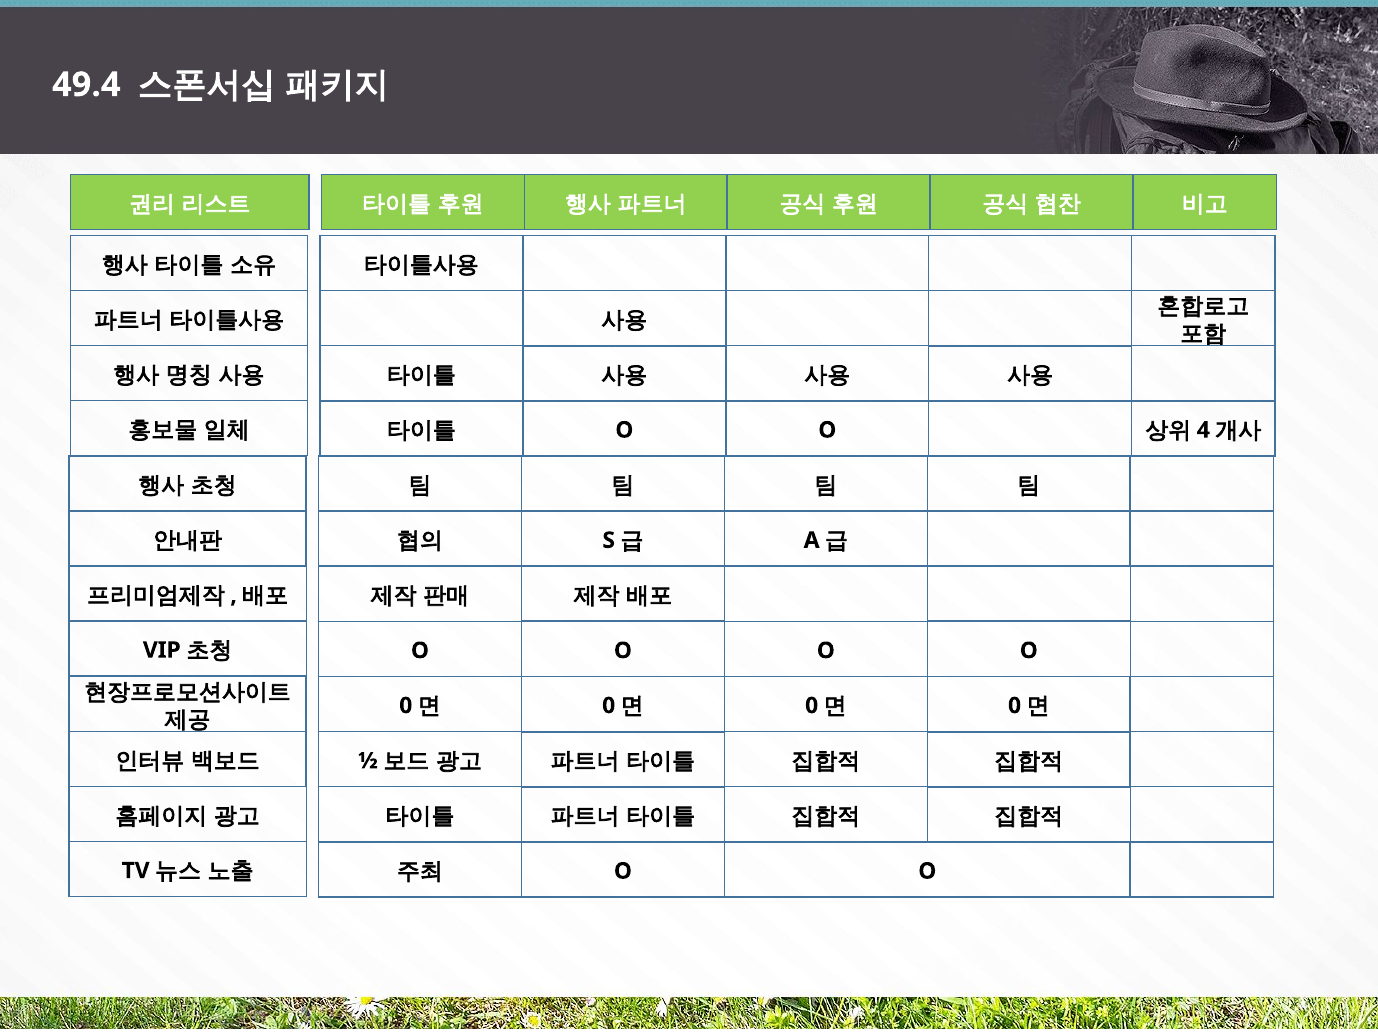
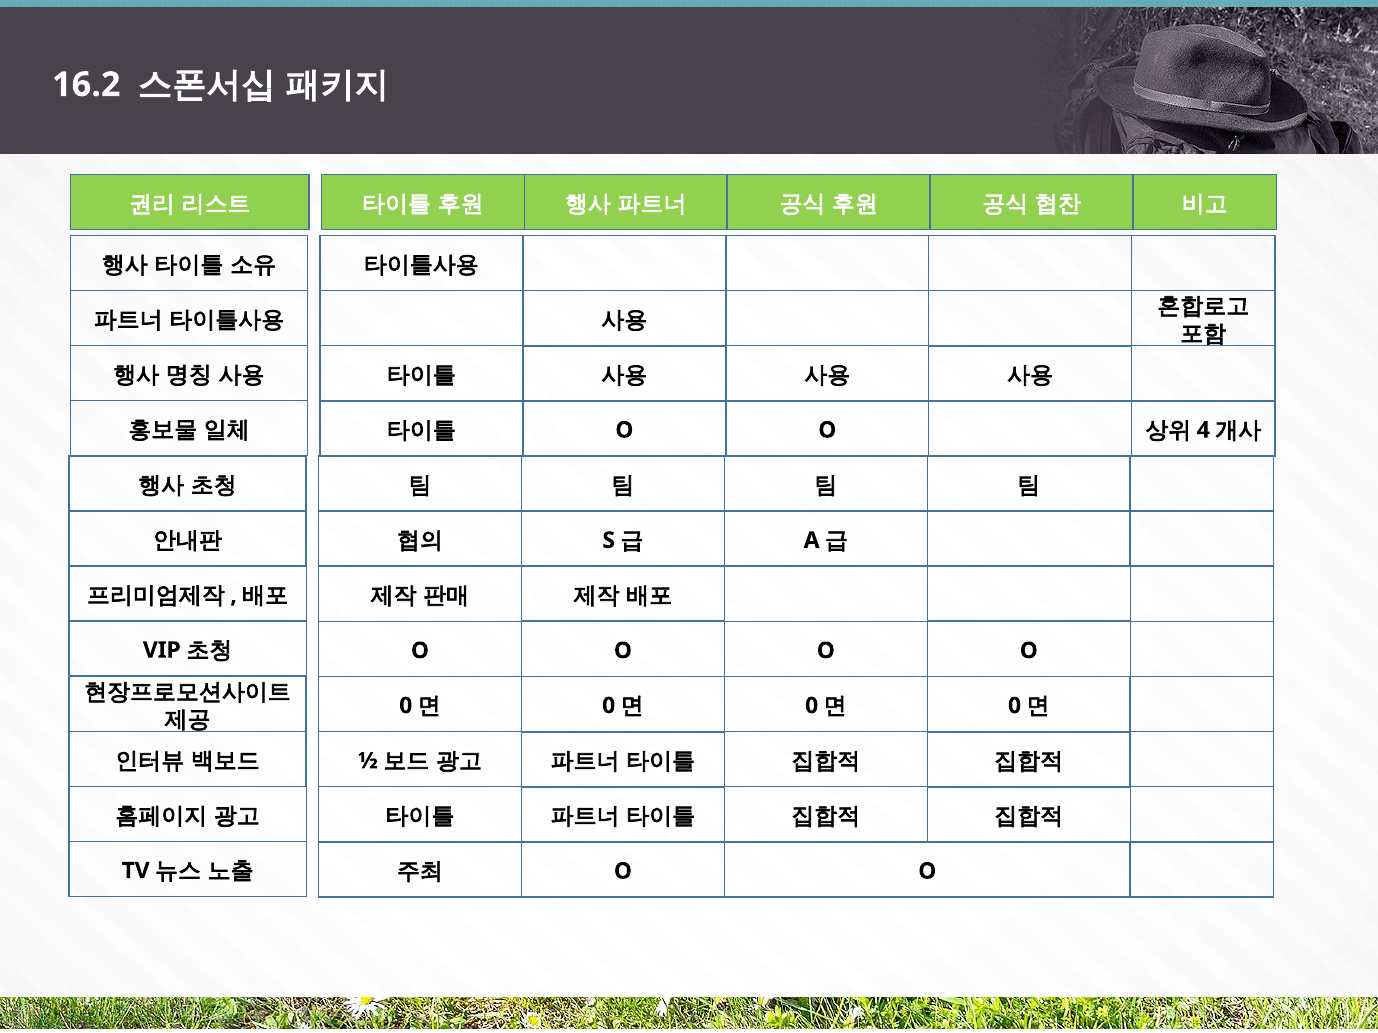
49.4: 49.4 -> 16.2
